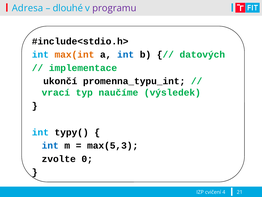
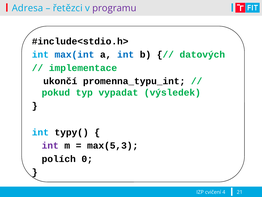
dlouhé: dlouhé -> řetězci
max(int colour: orange -> blue
vrací: vrací -> pokud
naučíme: naučíme -> vypadat
int at (50, 145) colour: blue -> purple
zvolte: zvolte -> polích
